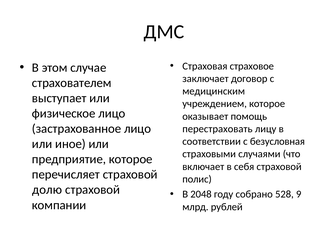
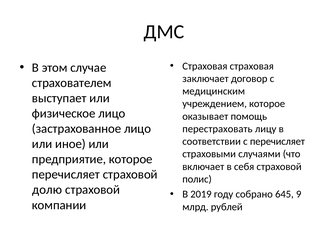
Страховая страховое: страховое -> страховая
с безусловная: безусловная -> перечисляет
2048: 2048 -> 2019
528: 528 -> 645
